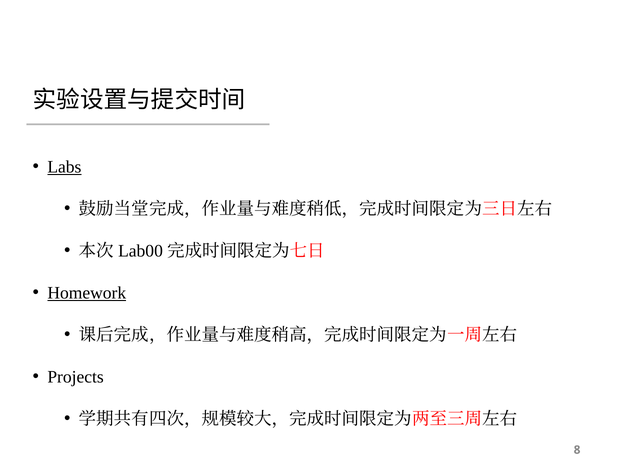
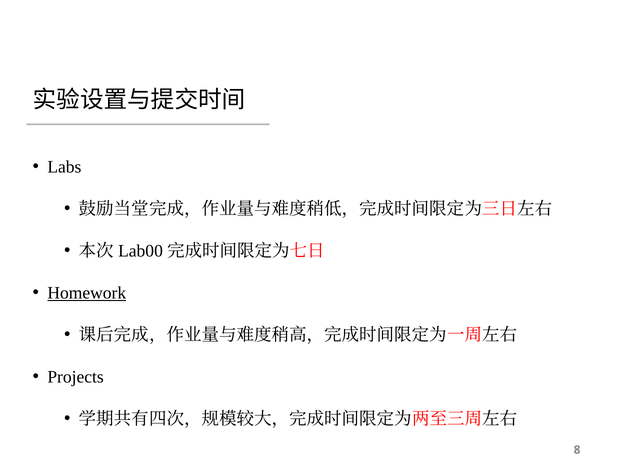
Labs underline: present -> none
